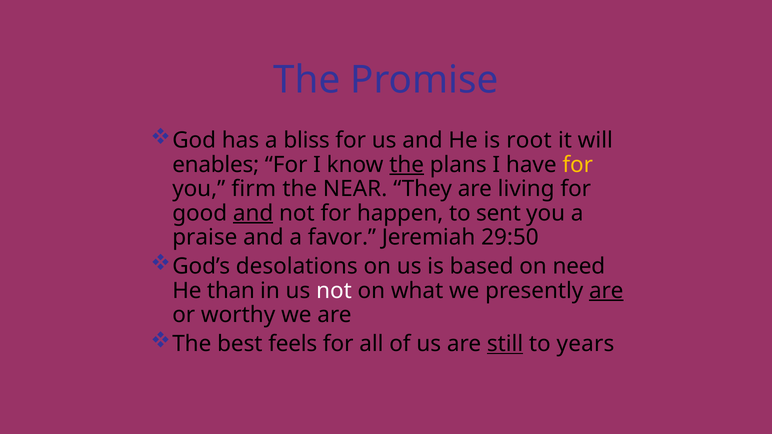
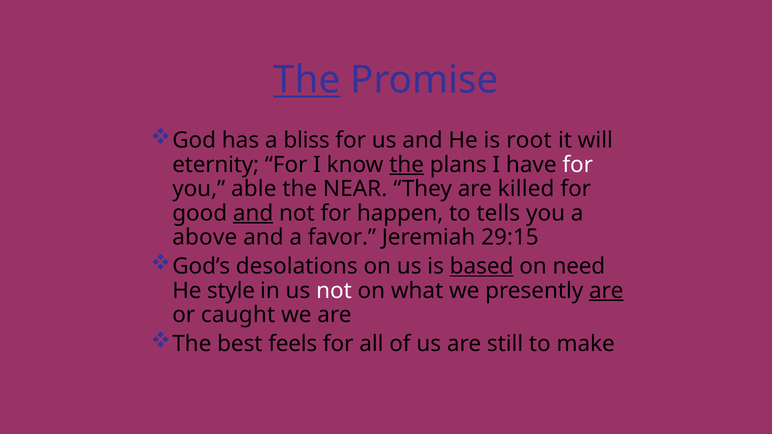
The at (307, 80) underline: none -> present
enables: enables -> eternity
for at (578, 165) colour: yellow -> white
firm: firm -> able
living: living -> killed
sent: sent -> tells
praise: praise -> above
29:50: 29:50 -> 29:15
based underline: none -> present
than: than -> style
worthy: worthy -> caught
still underline: present -> none
years: years -> make
